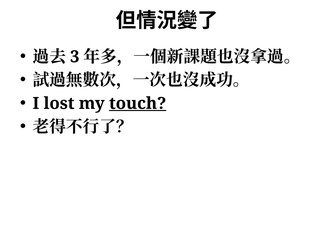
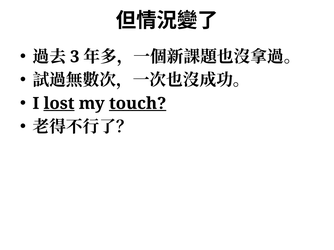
lost underline: none -> present
